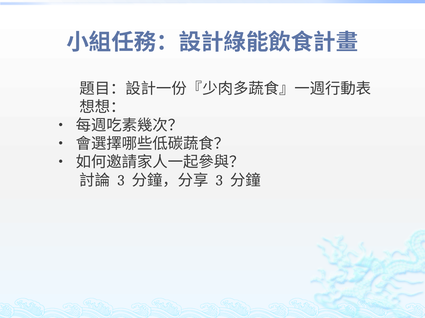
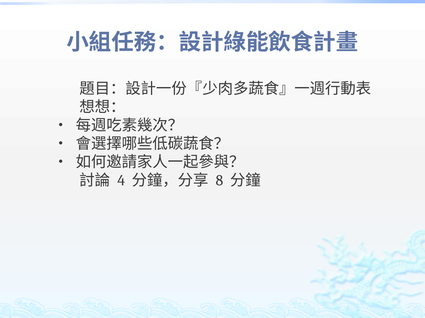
3 at (121, 181): 3 -> 4
3 at (219, 181): 3 -> 8
